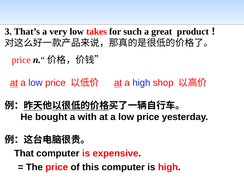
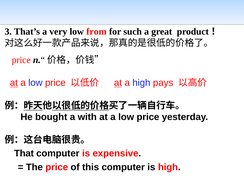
takes: takes -> from
shop: shop -> pays
